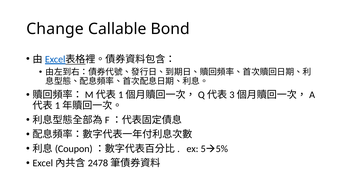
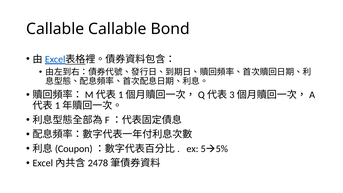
Change at (55, 29): Change -> Callable
